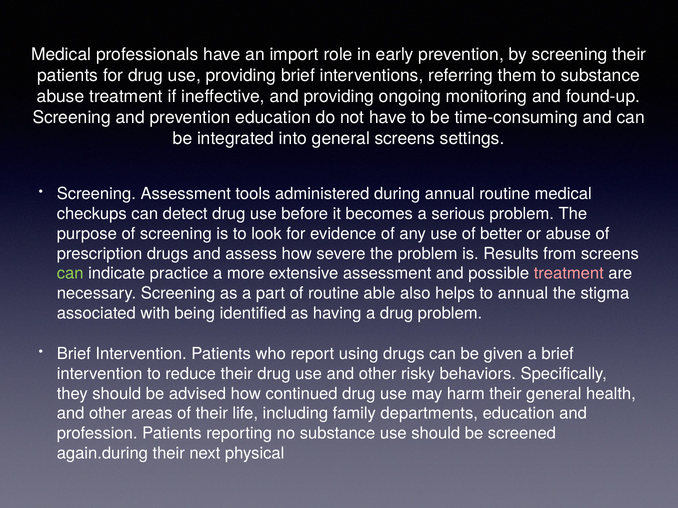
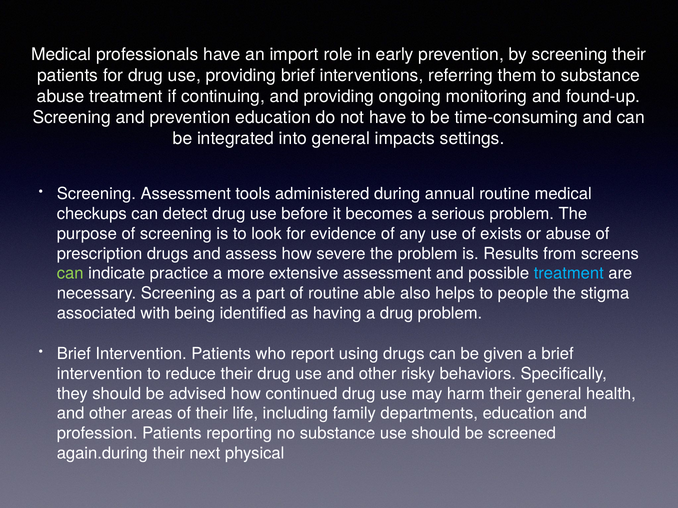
ineffective: ineffective -> continuing
general screens: screens -> impacts
better: better -> exists
treatment at (569, 274) colour: pink -> light blue
to annual: annual -> people
